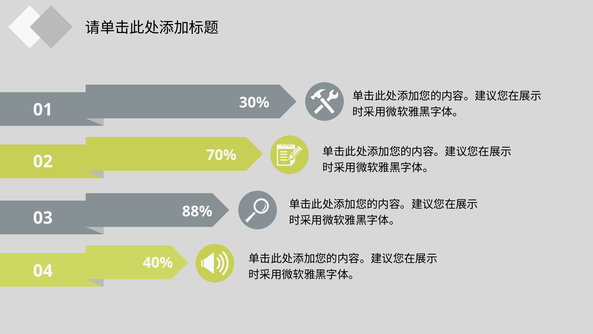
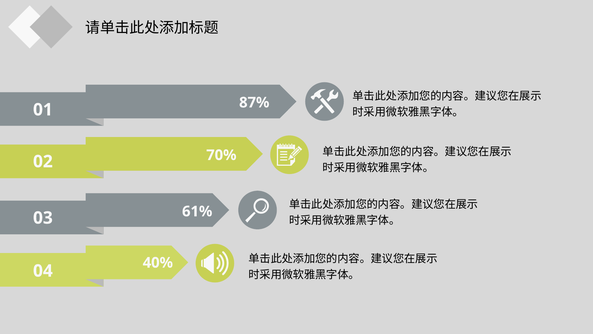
30%: 30% -> 87%
88%: 88% -> 61%
